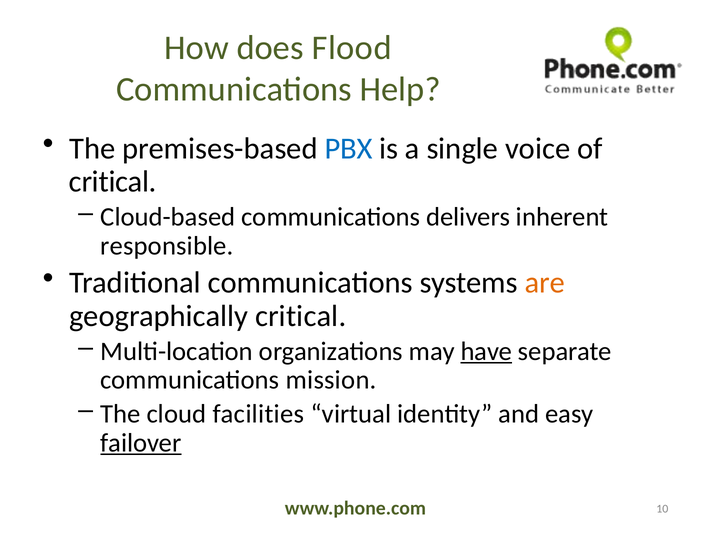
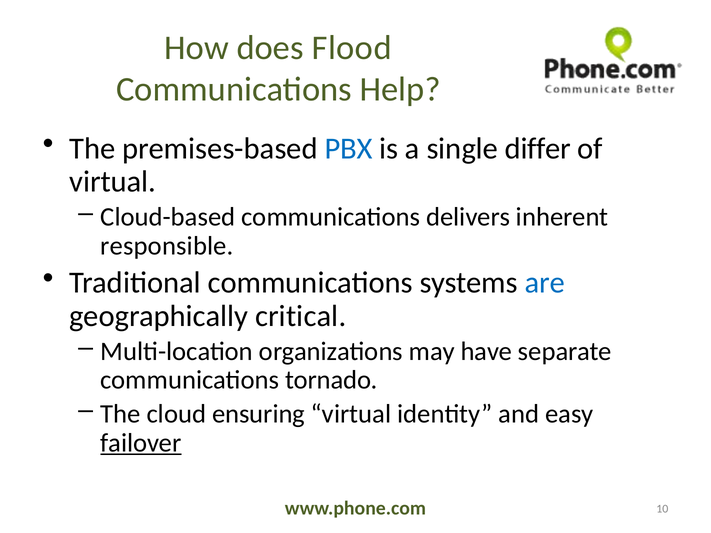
voice: voice -> differ
critical at (113, 182): critical -> virtual
are colour: orange -> blue
have underline: present -> none
mission: mission -> tornado
facilities: facilities -> ensuring
